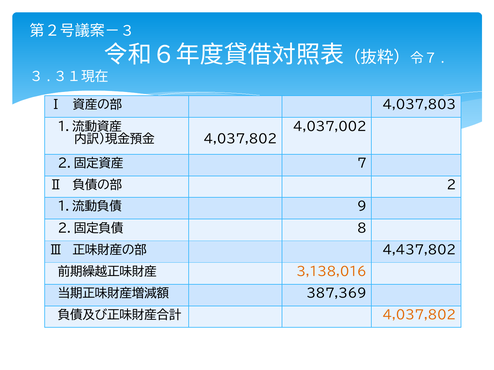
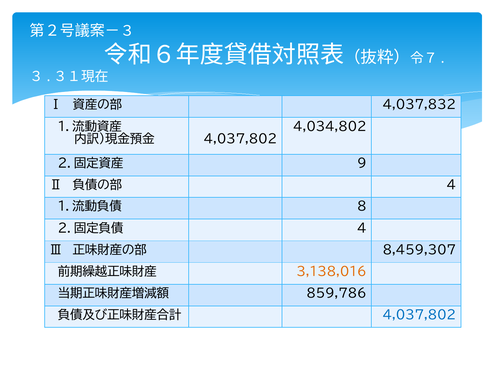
4,037,803: 4,037,803 -> 4,037,832
4,037,002: 4,037,002 -> 4,034,802
7: 7 -> 9
2 at (451, 185): 2 -> 4
9: 9 -> 8
8 at (362, 229): 8 -> 4
4,437,802: 4,437,802 -> 8,459,307
387,369: 387,369 -> 859,786
4,037,802 at (419, 316) colour: orange -> blue
